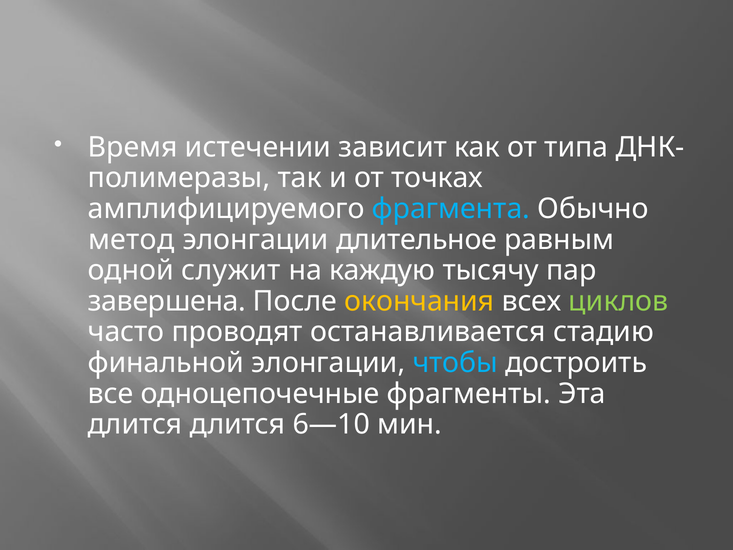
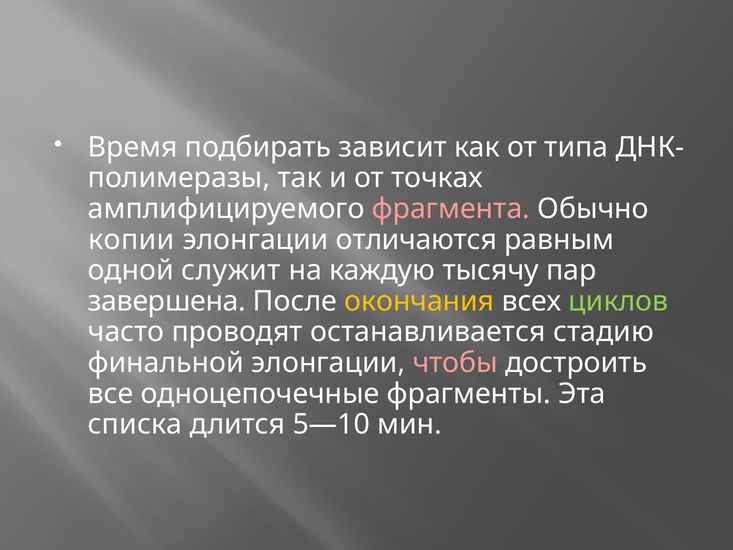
истечении: истечении -> подбирать
фрагмента colour: light blue -> pink
метод: метод -> копии
длительное: длительное -> отличаются
чтобы colour: light blue -> pink
длится at (135, 424): длится -> списка
6—10: 6—10 -> 5—10
